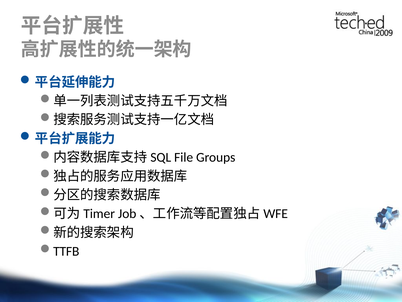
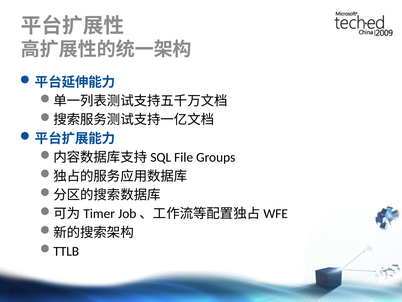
TTFB: TTFB -> TTLB
